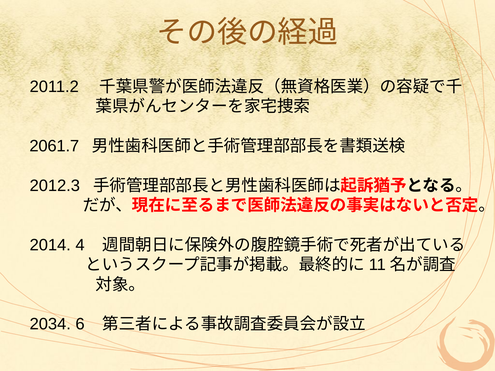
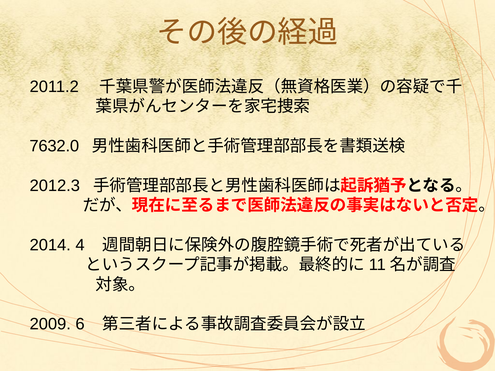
2061.7: 2061.7 -> 7632.0
2034: 2034 -> 2009
